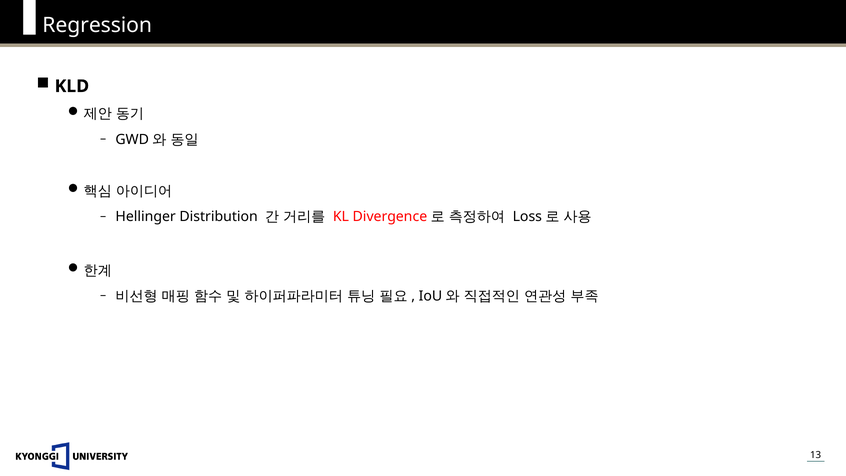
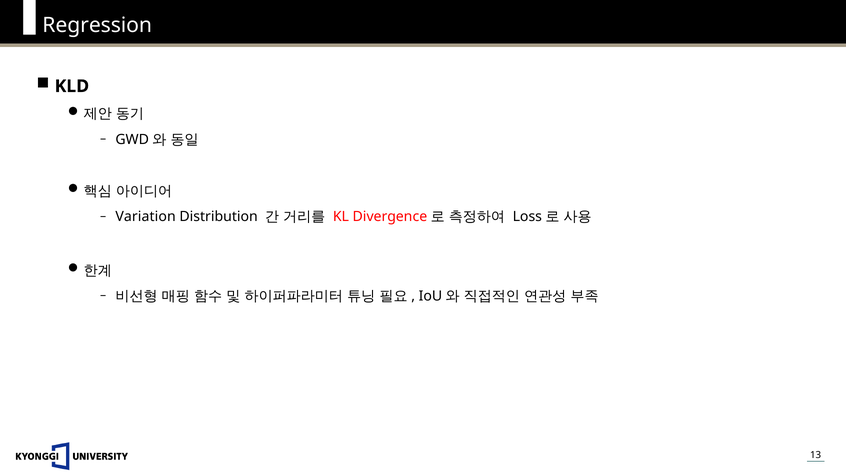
Hellinger: Hellinger -> Variation
